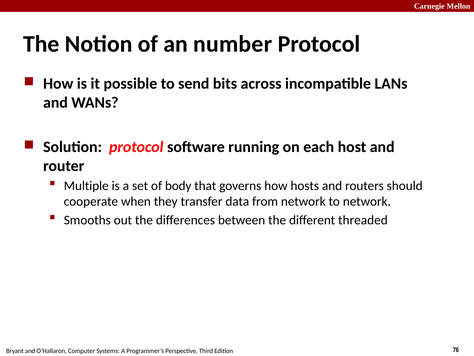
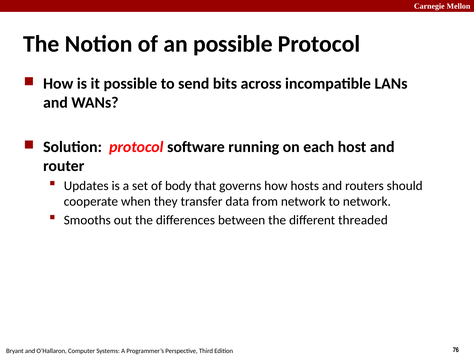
an number: number -> possible
Multiple: Multiple -> Updates
